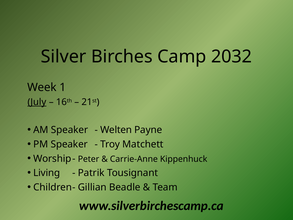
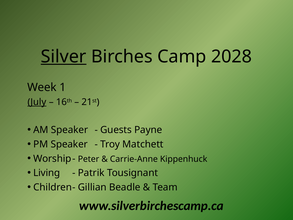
Silver underline: none -> present
2032: 2032 -> 2028
Welten: Welten -> Guests
